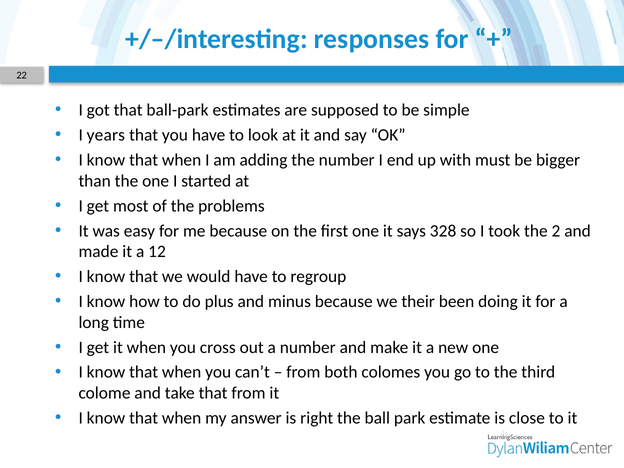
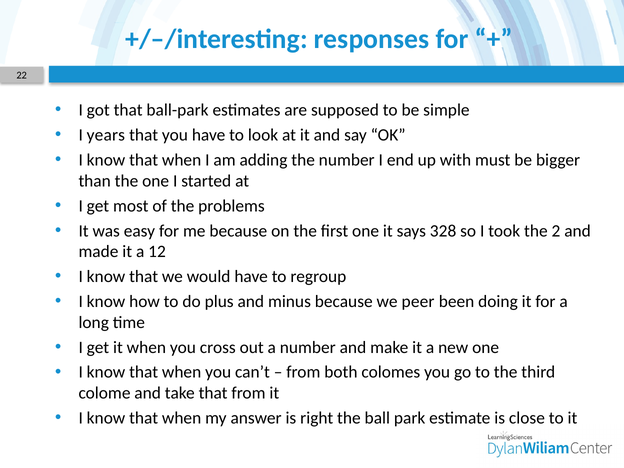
their: their -> peer
